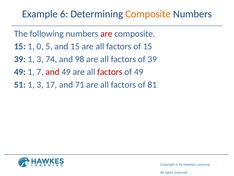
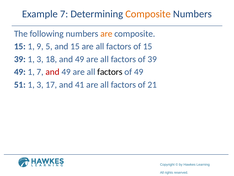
Example 6: 6 -> 7
are at (106, 34) colour: red -> orange
0: 0 -> 9
74: 74 -> 18
98 at (80, 59): 98 -> 49
factors at (110, 72) colour: red -> black
71: 71 -> 41
81: 81 -> 21
